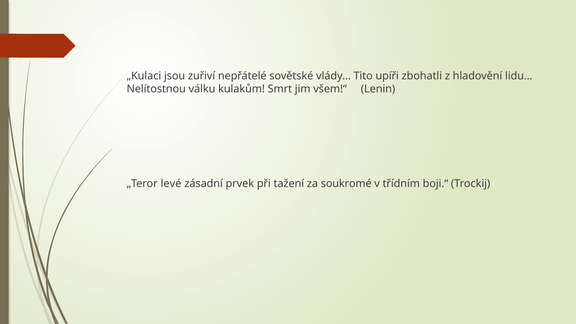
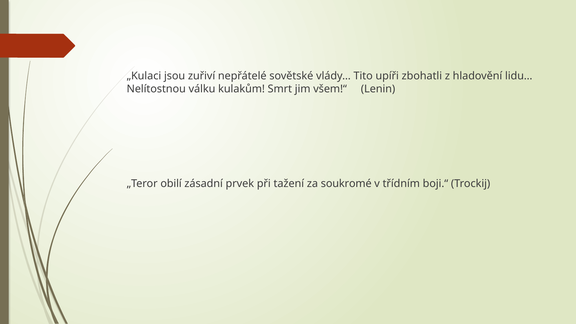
levé: levé -> obilí
